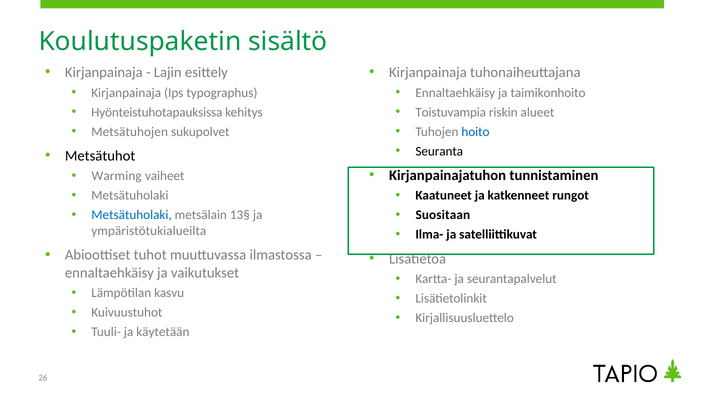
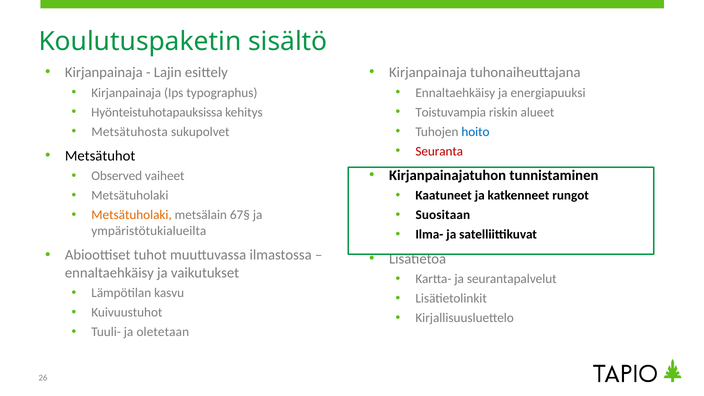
taimikonhoito: taimikonhoito -> energiapuuksi
Metsätuhojen: Metsätuhojen -> Metsätuhosta
Seuranta colour: black -> red
Warming: Warming -> Observed
Metsätuholaki at (132, 215) colour: blue -> orange
13§: 13§ -> 67§
käytetään: käytetään -> oletetaan
